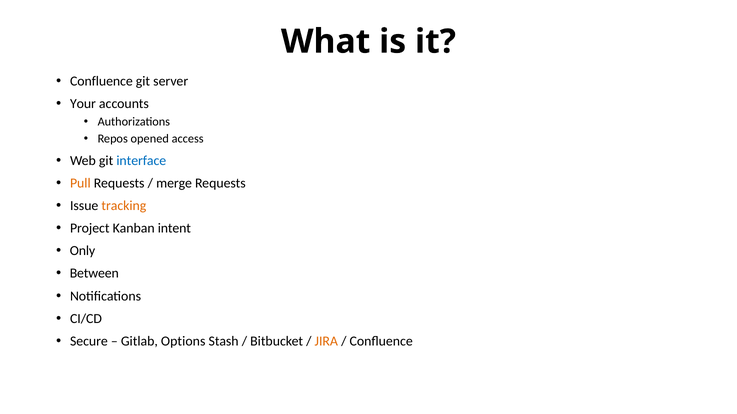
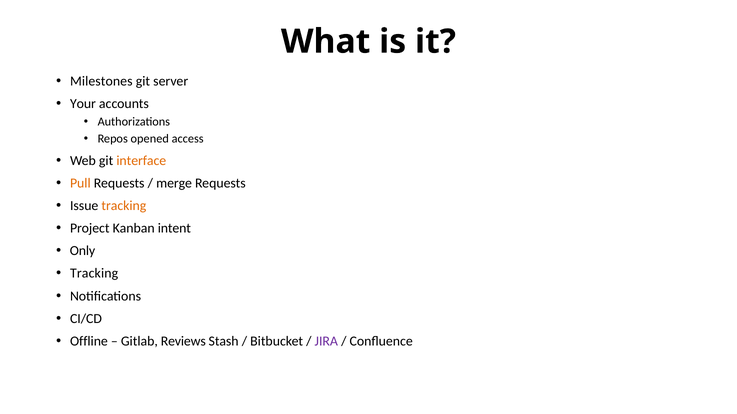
Confluence at (101, 81): Confluence -> Milestones
interface colour: blue -> orange
Between at (94, 274): Between -> Tracking
Secure: Secure -> Offline
Options: Options -> Reviews
JIRA colour: orange -> purple
